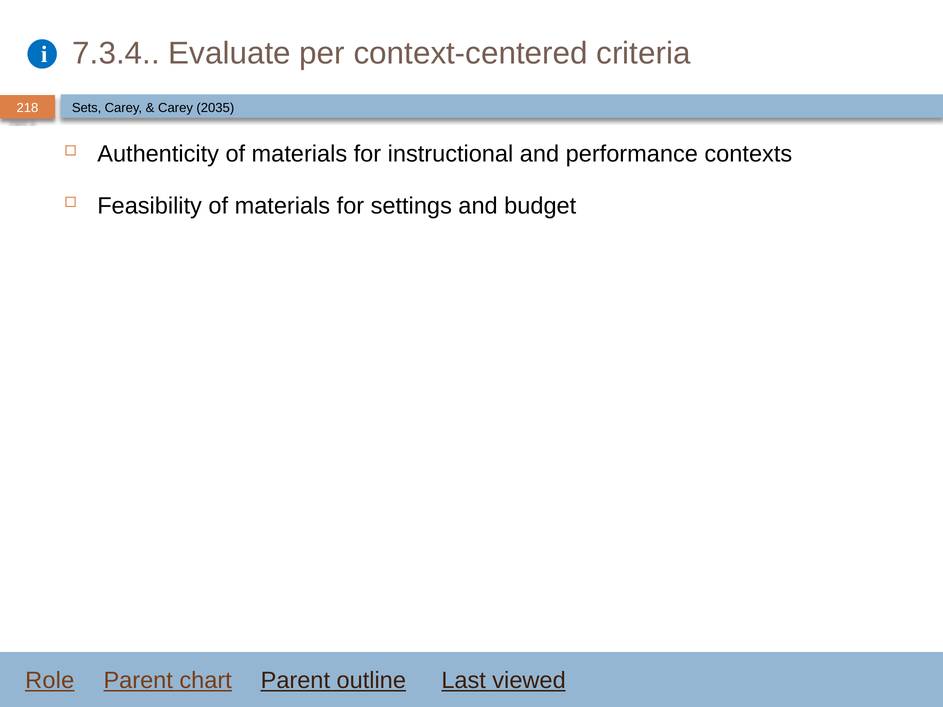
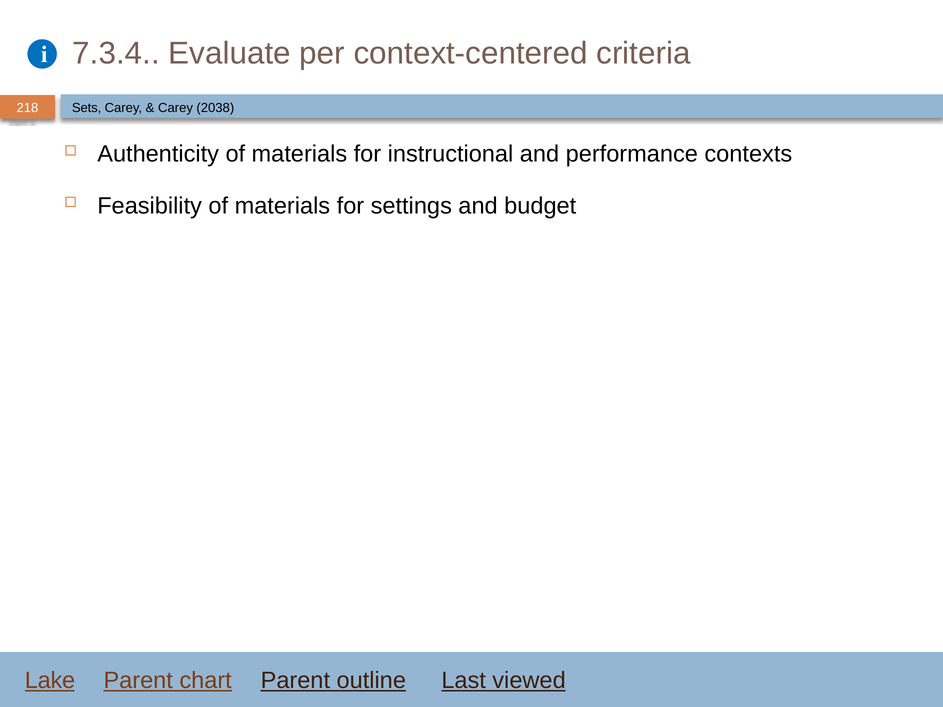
2035: 2035 -> 2038
Role: Role -> Lake
